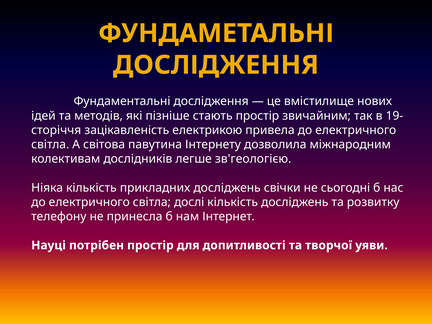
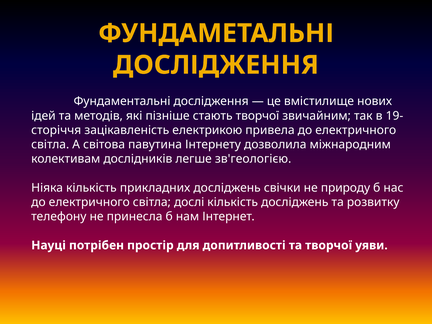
стають простір: простір -> творчої
сьогодні: сьогодні -> природу
